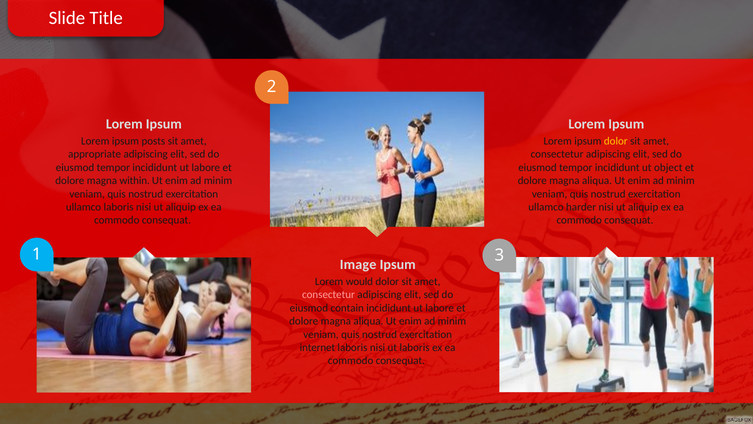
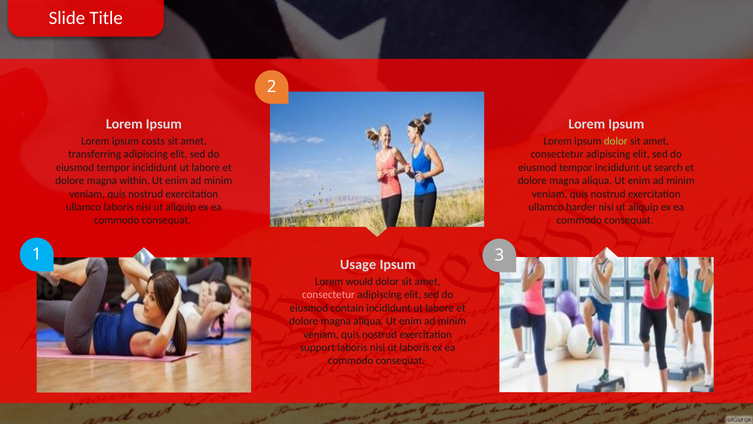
posts: posts -> costs
dolor at (616, 141) colour: yellow -> light green
appropriate: appropriate -> transferring
object: object -> search
Image: Image -> Usage
internet: internet -> support
